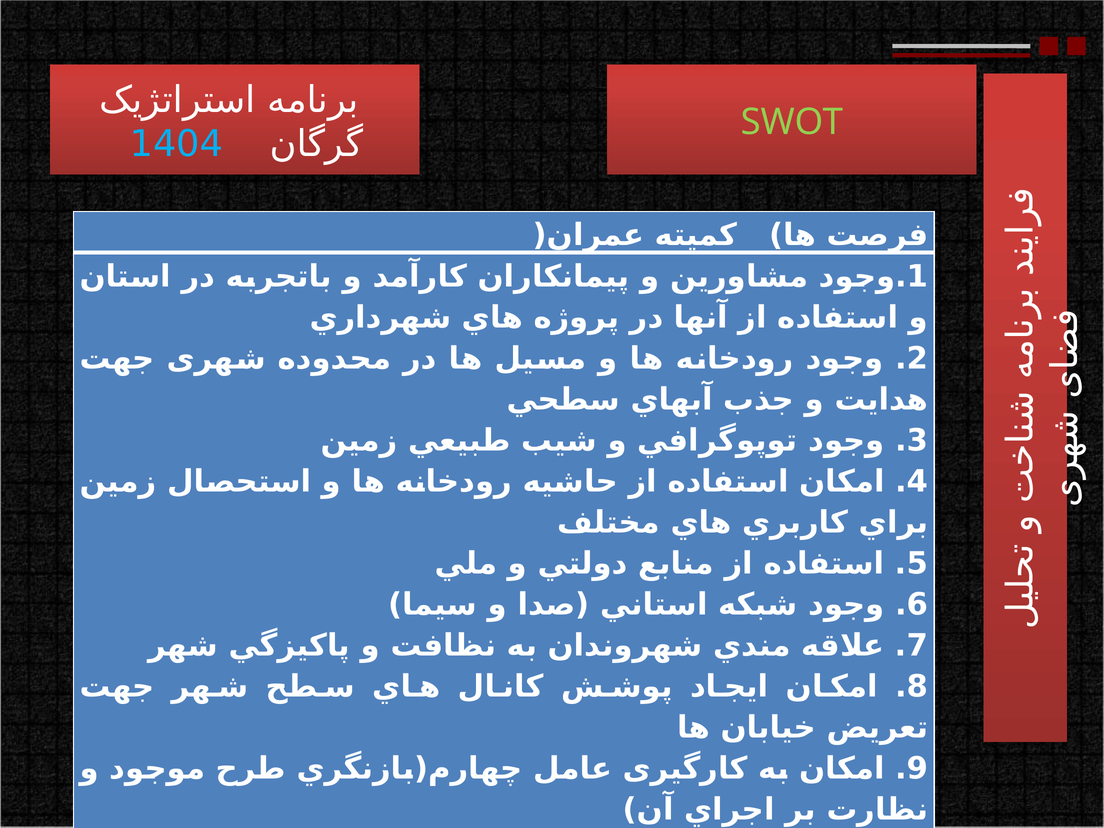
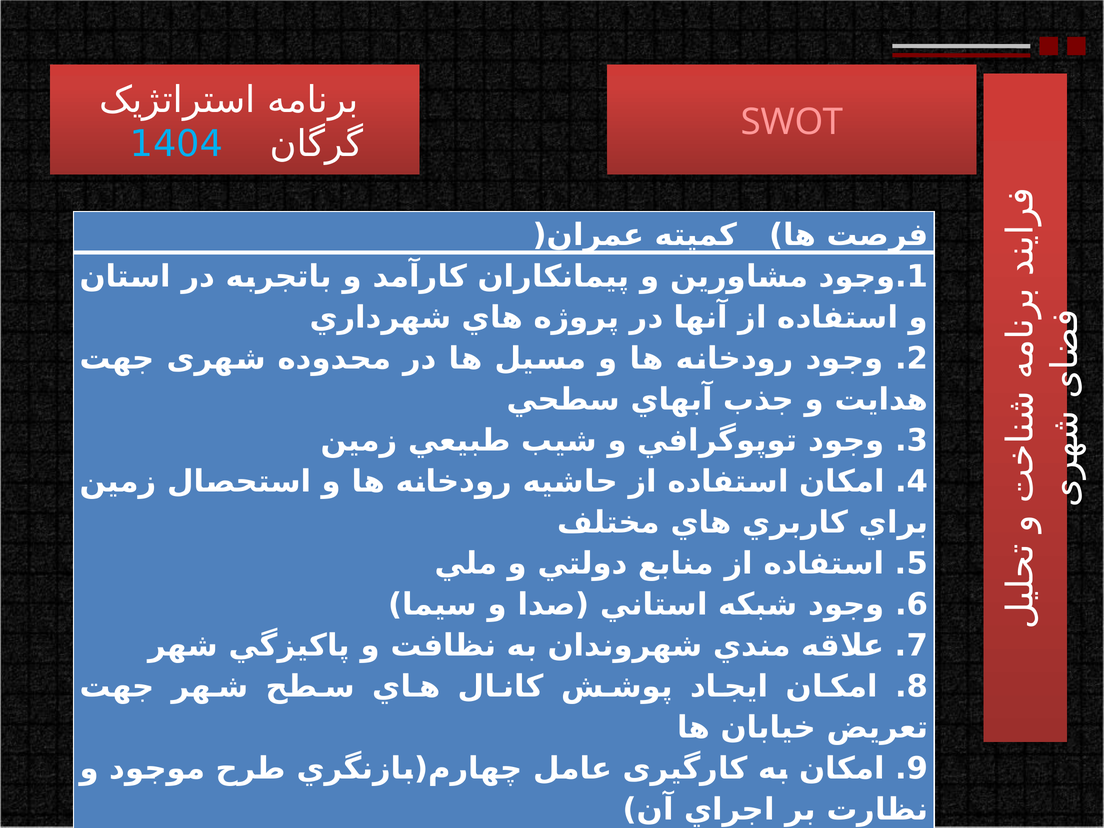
SWOT colour: light green -> pink
